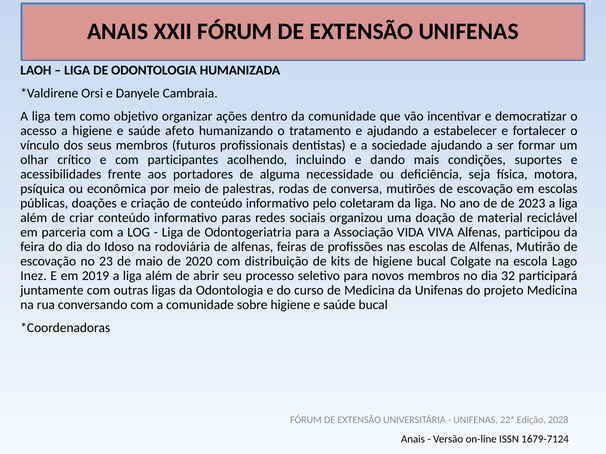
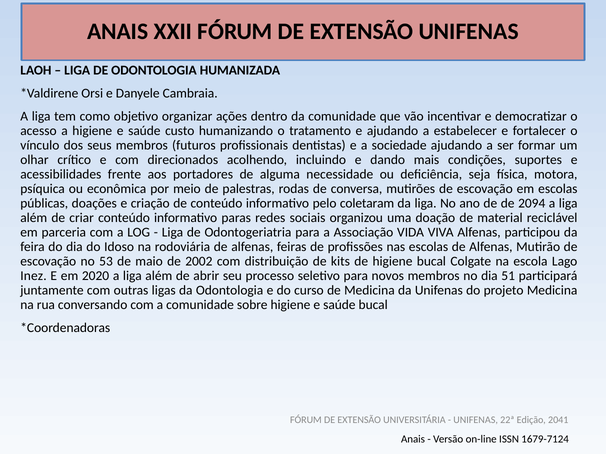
afeto: afeto -> custo
participantes: participantes -> direcionados
2023: 2023 -> 2094
23: 23 -> 53
2020: 2020 -> 2002
2019: 2019 -> 2020
32: 32 -> 51
2028: 2028 -> 2041
